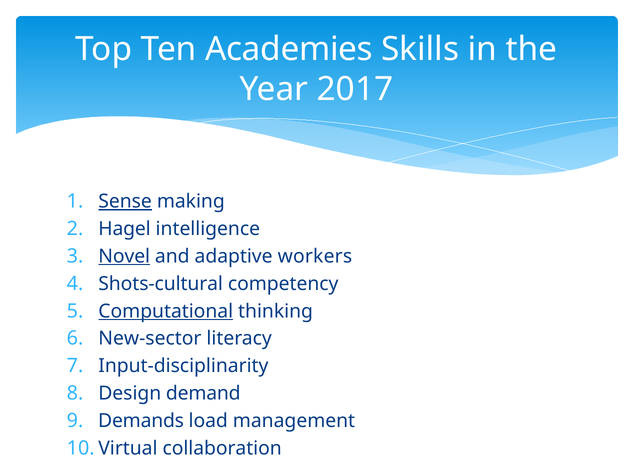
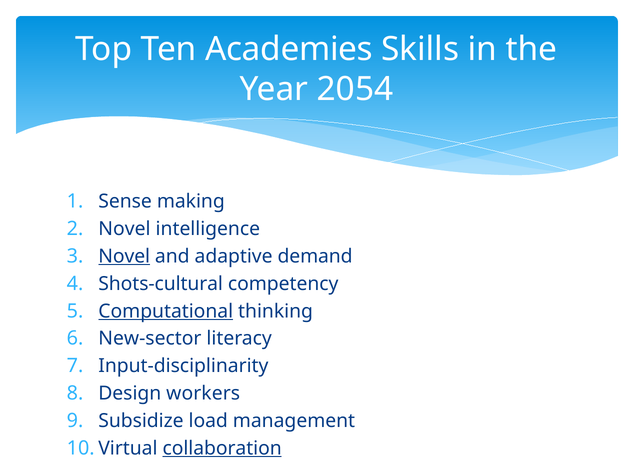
2017: 2017 -> 2054
Sense underline: present -> none
Hagel at (125, 229): Hagel -> Novel
workers: workers -> demand
demand: demand -> workers
Demands: Demands -> Subsidize
collaboration underline: none -> present
